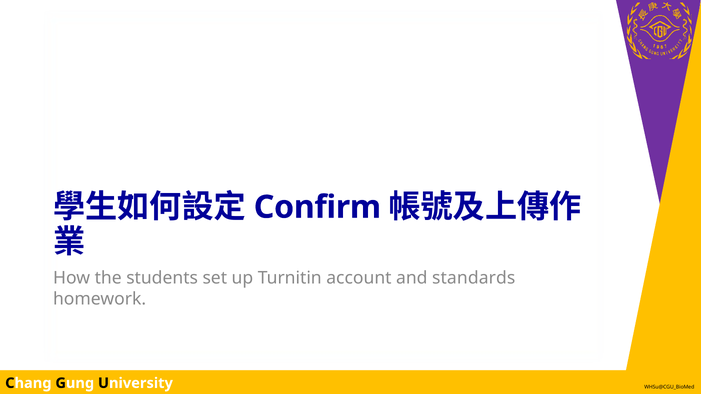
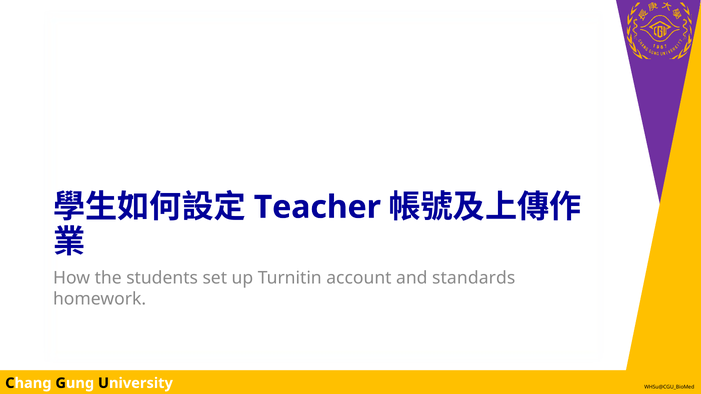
Confirm: Confirm -> Teacher
